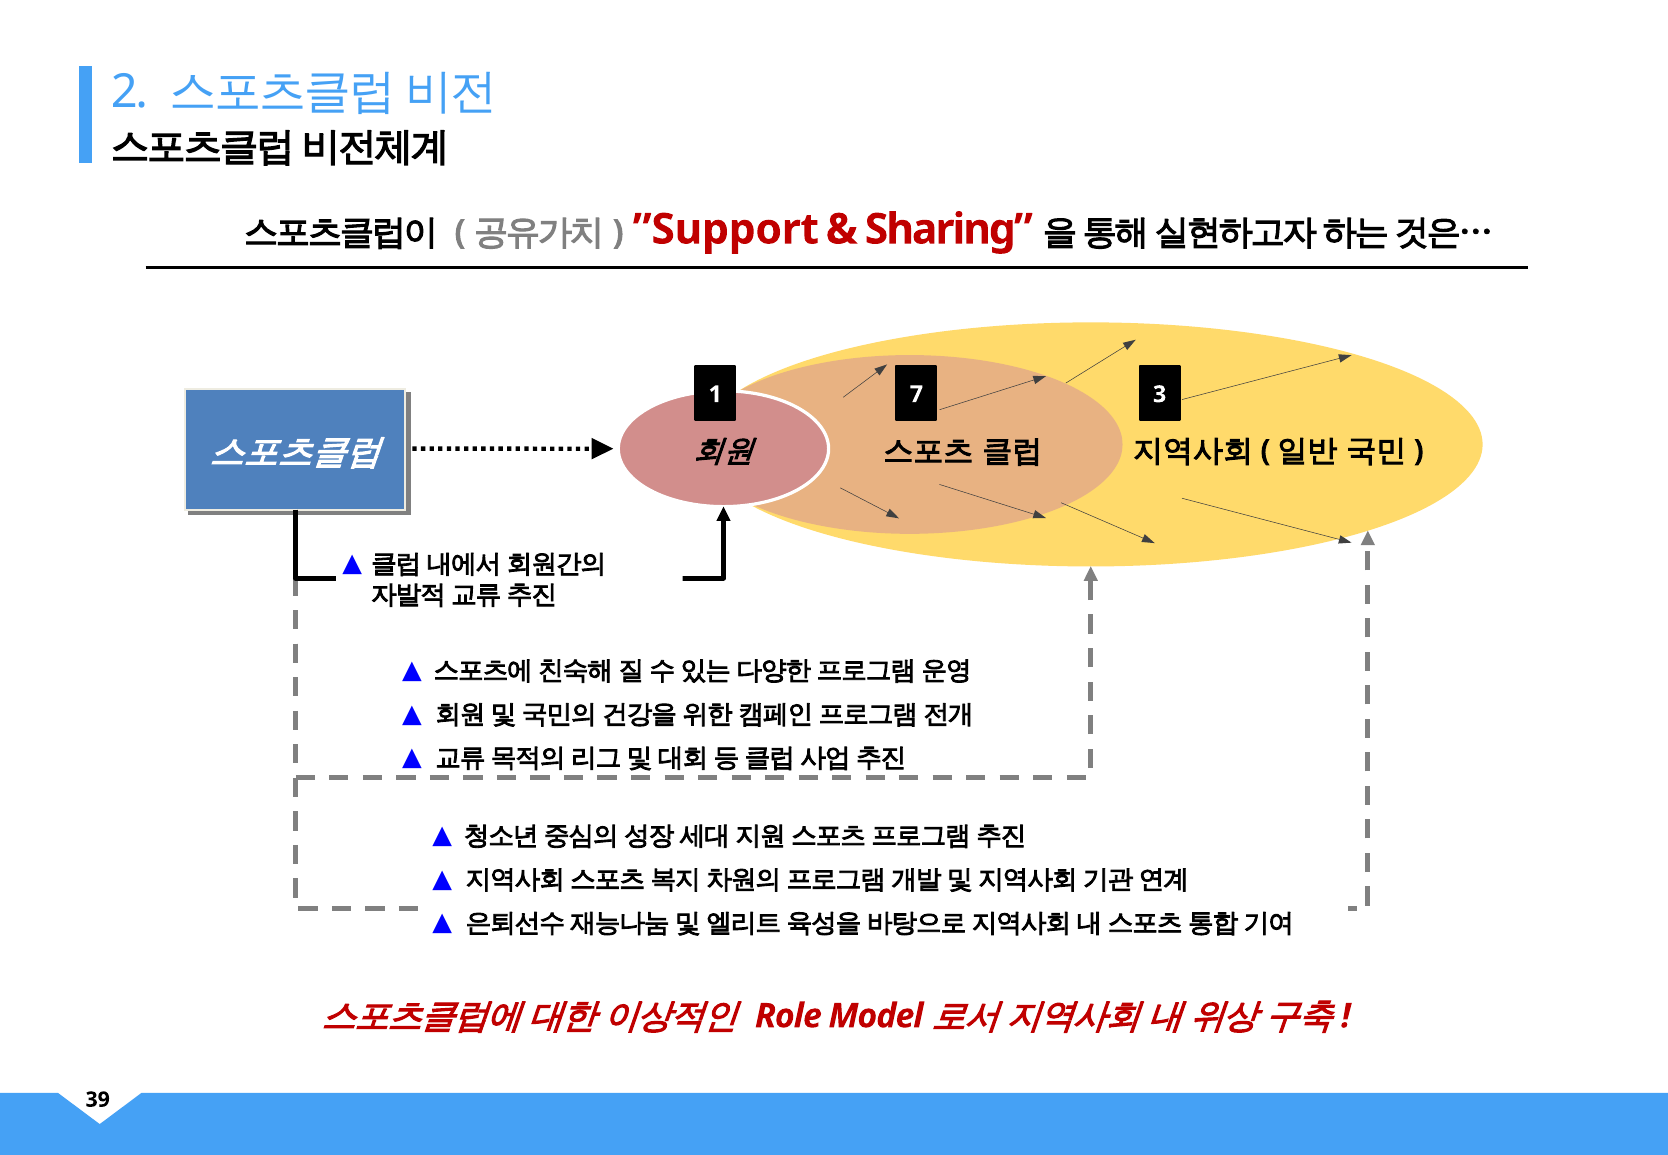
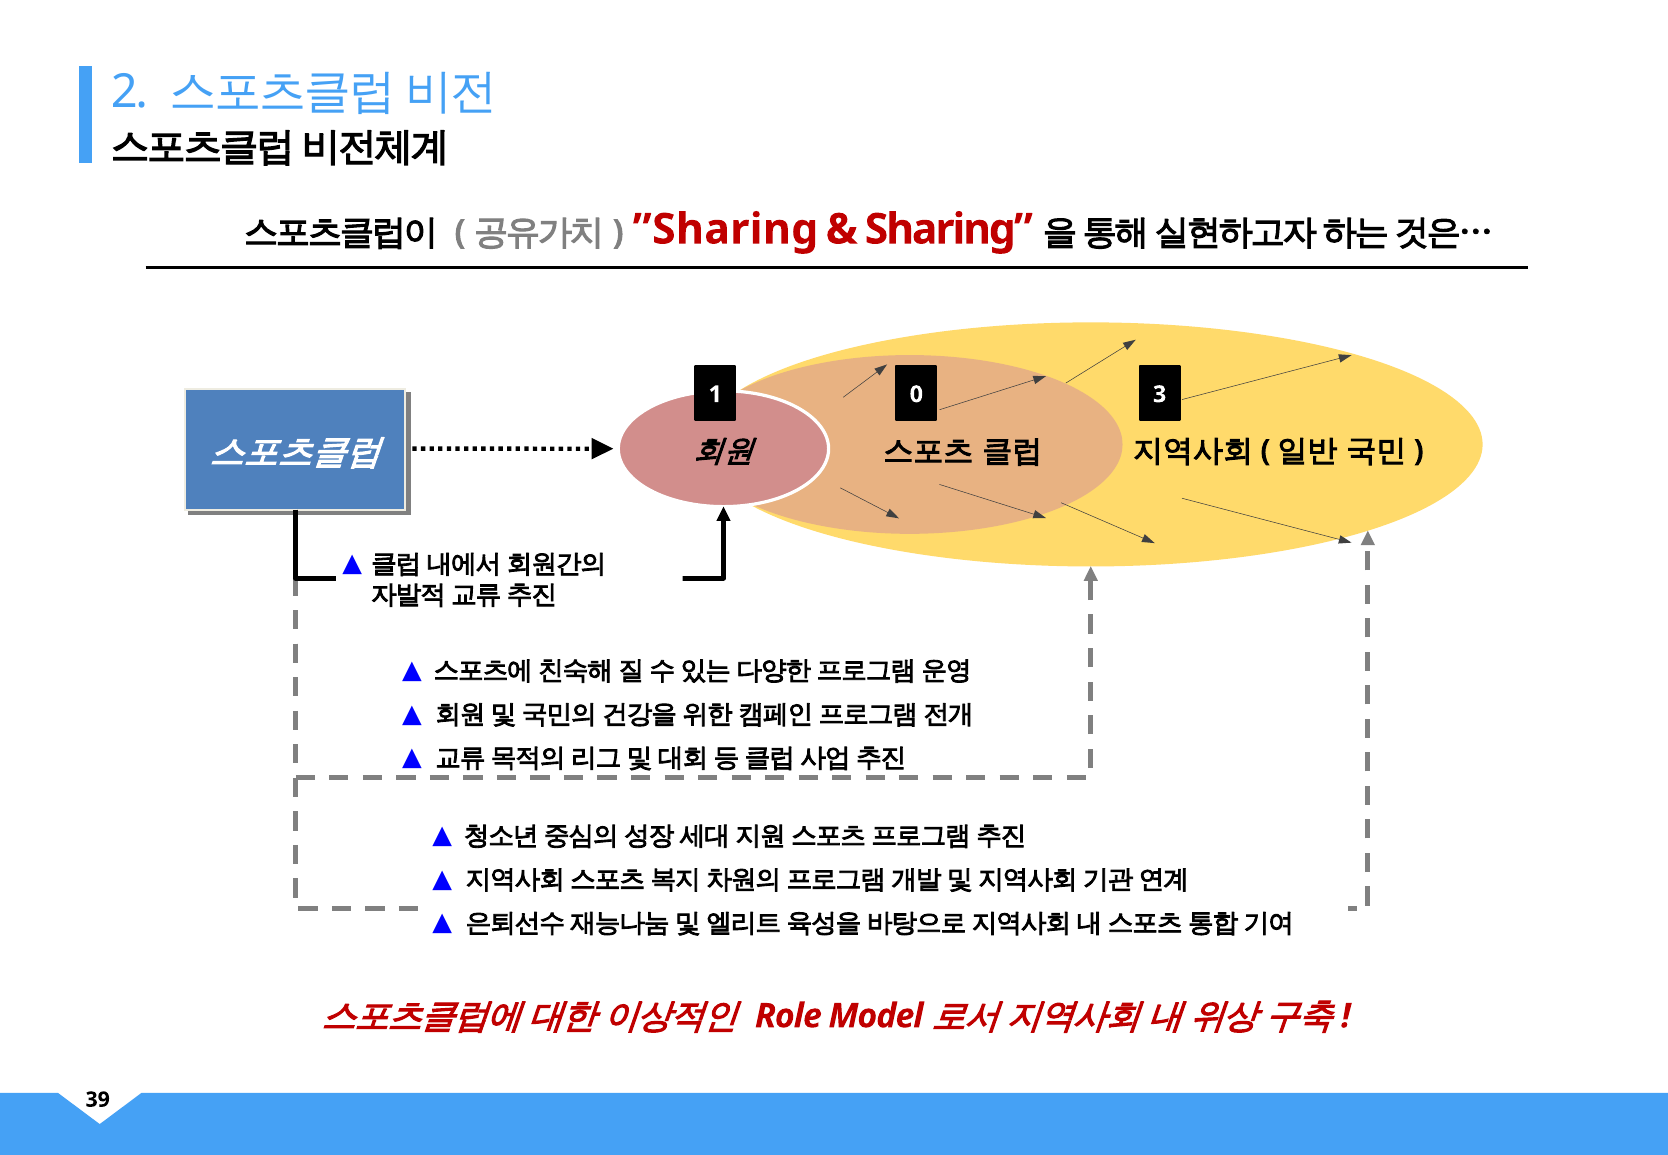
”Support: ”Support -> ”Sharing
7: 7 -> 0
